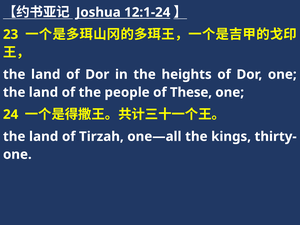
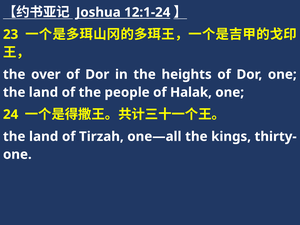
land at (46, 74): land -> over
These: These -> Halak
